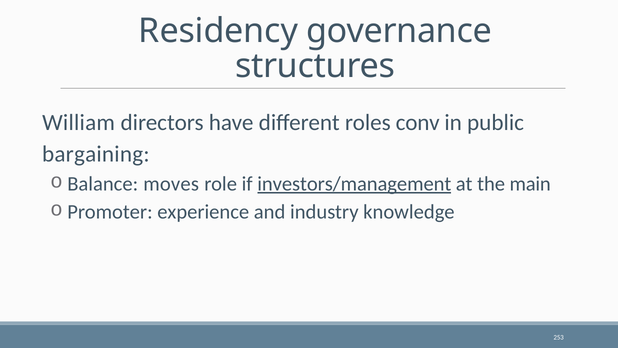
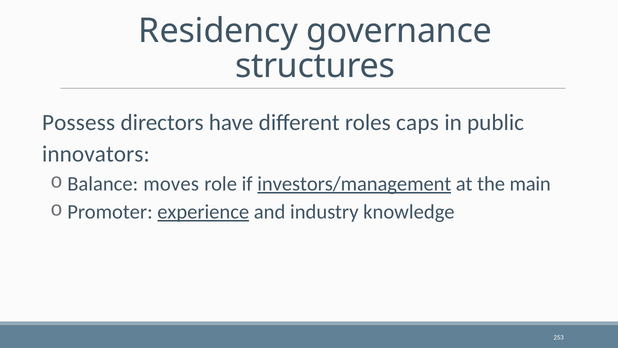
William: William -> Possess
conv: conv -> caps
bargaining: bargaining -> innovators
experience underline: none -> present
